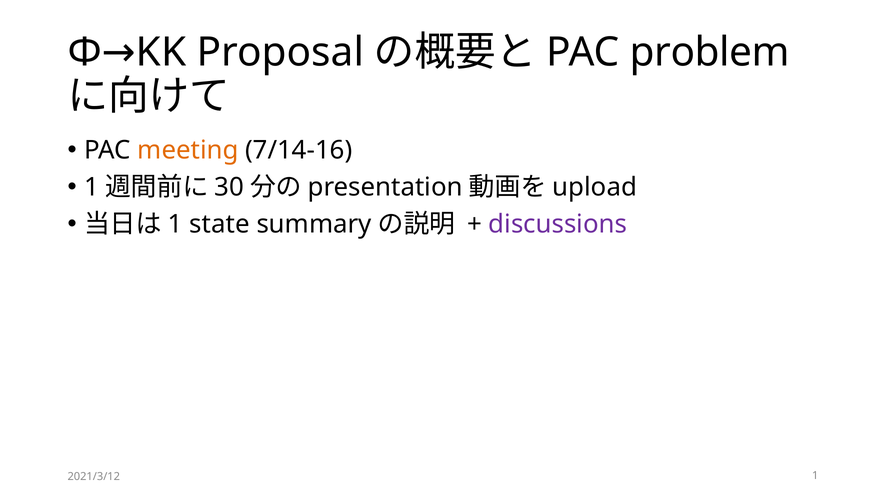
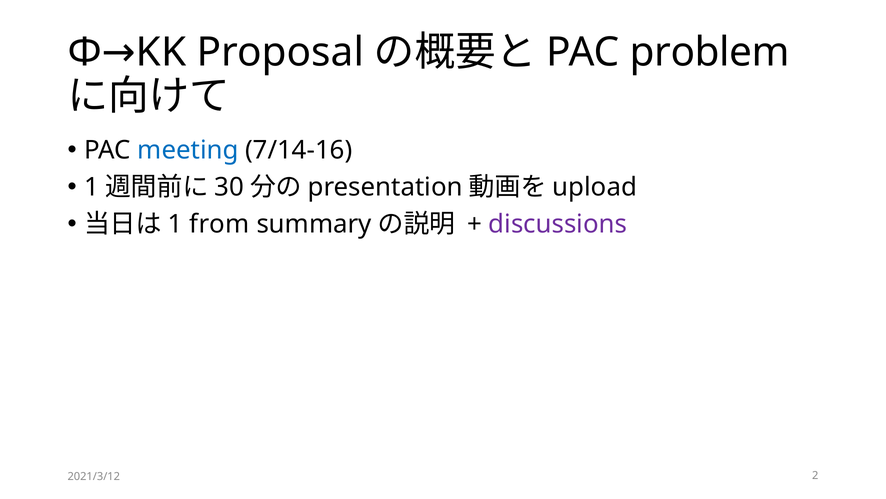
meeting colour: orange -> blue
state: state -> from
2021/3/12 1: 1 -> 2
